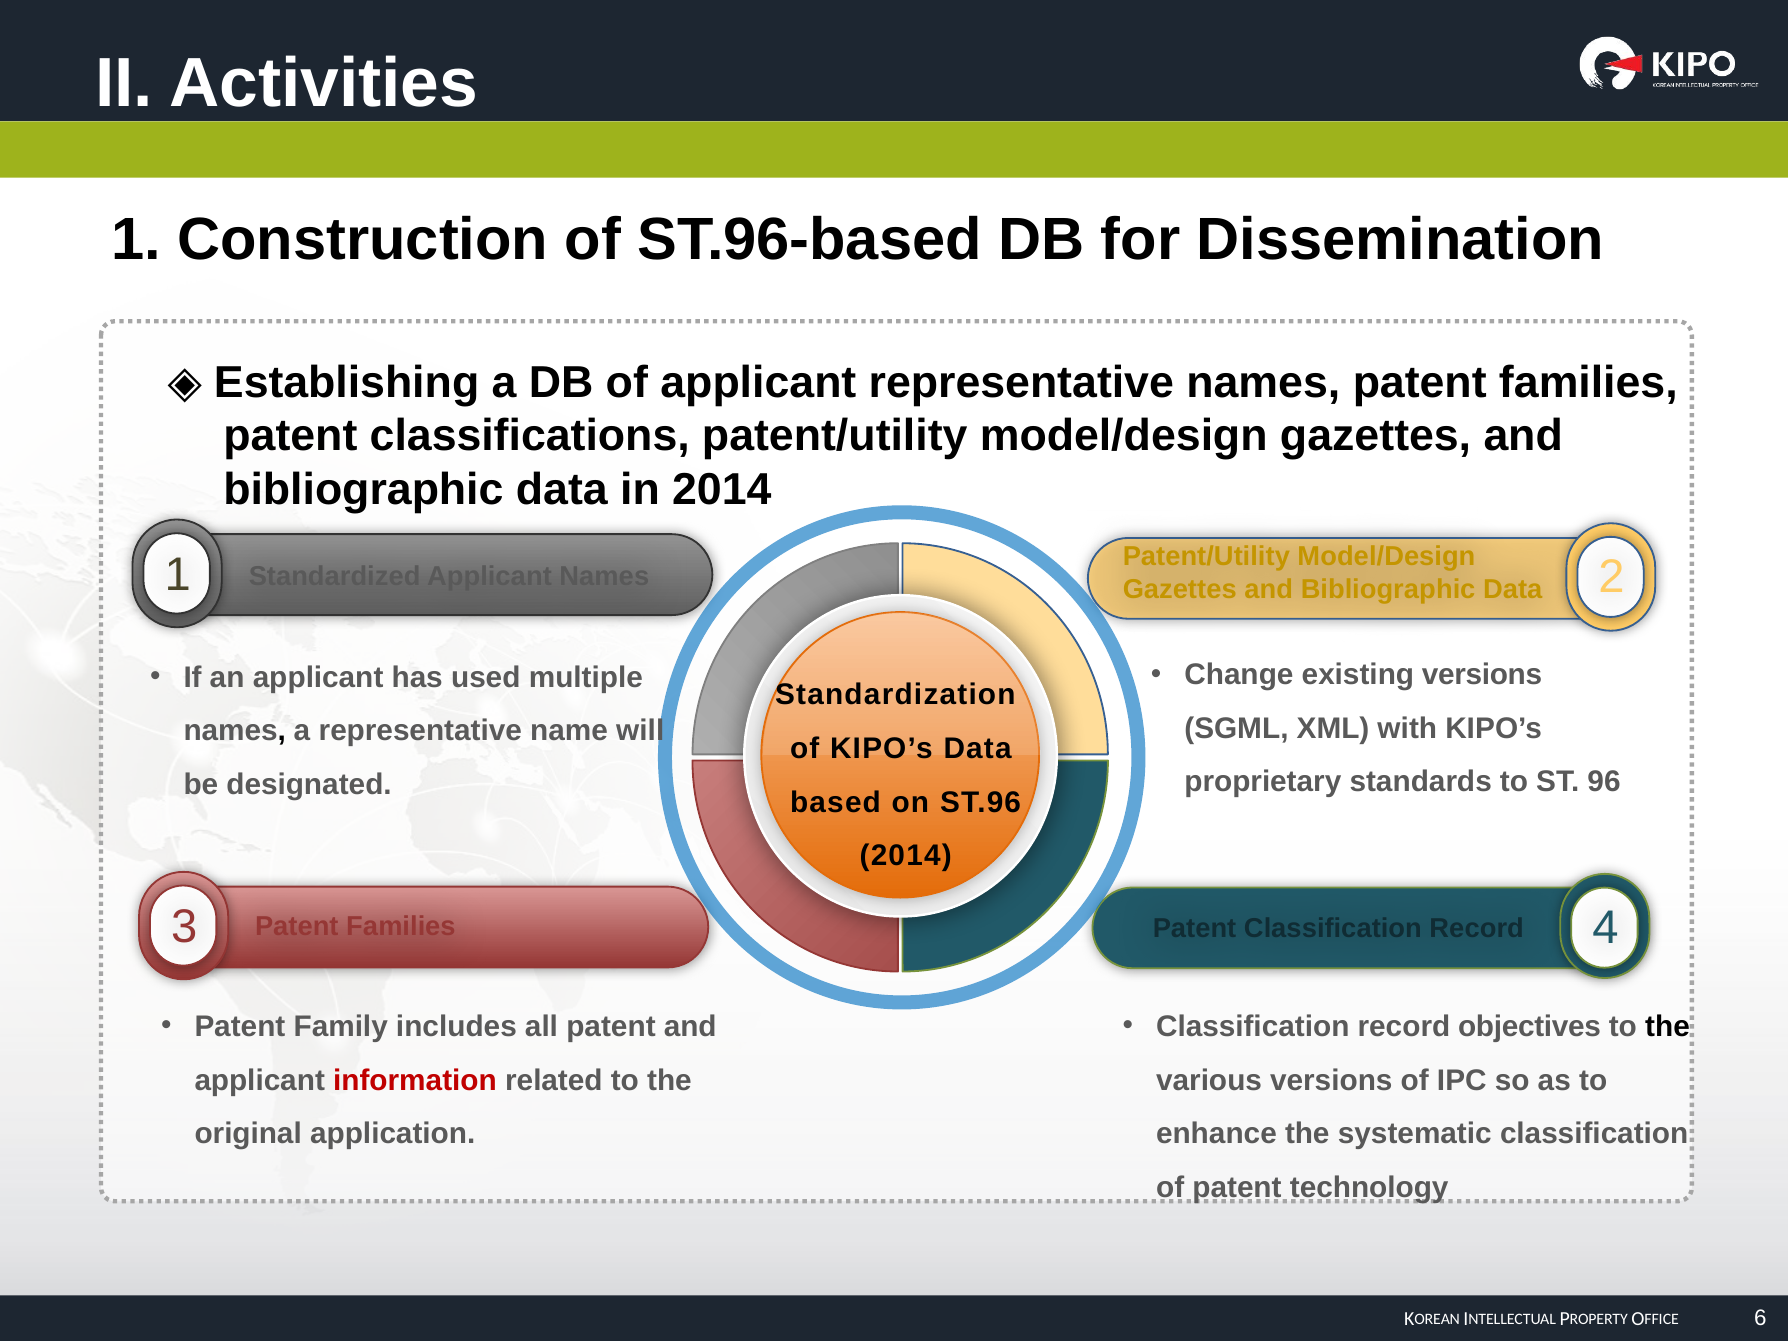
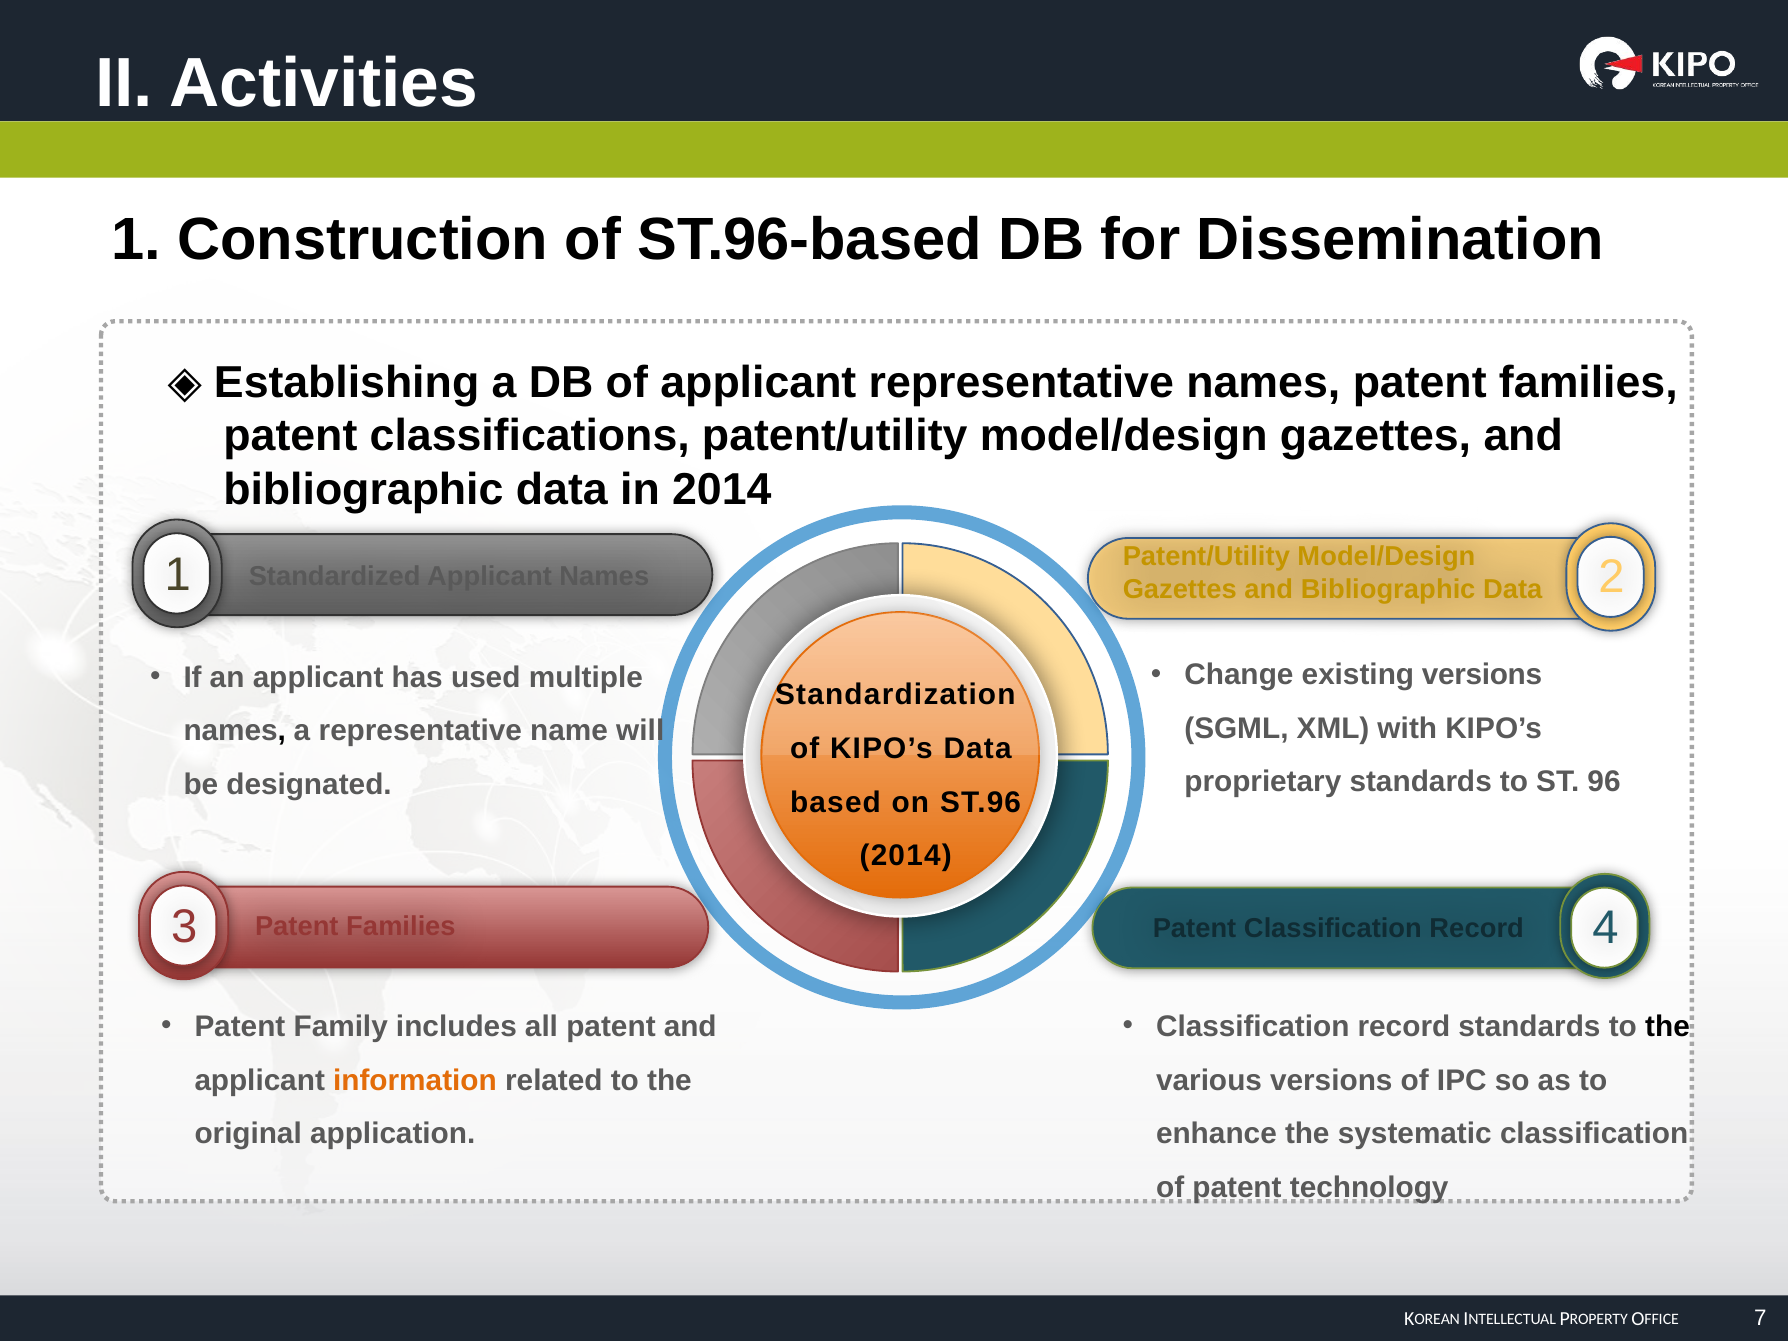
record objectives: objectives -> standards
information colour: red -> orange
6: 6 -> 7
